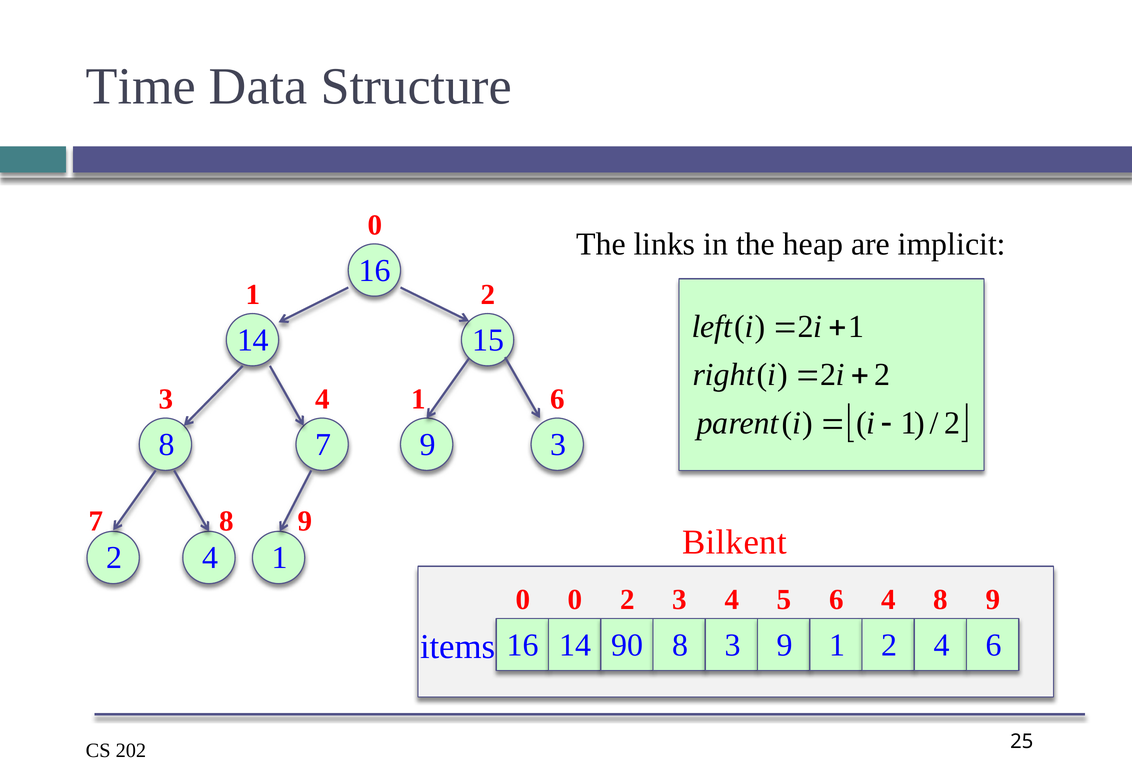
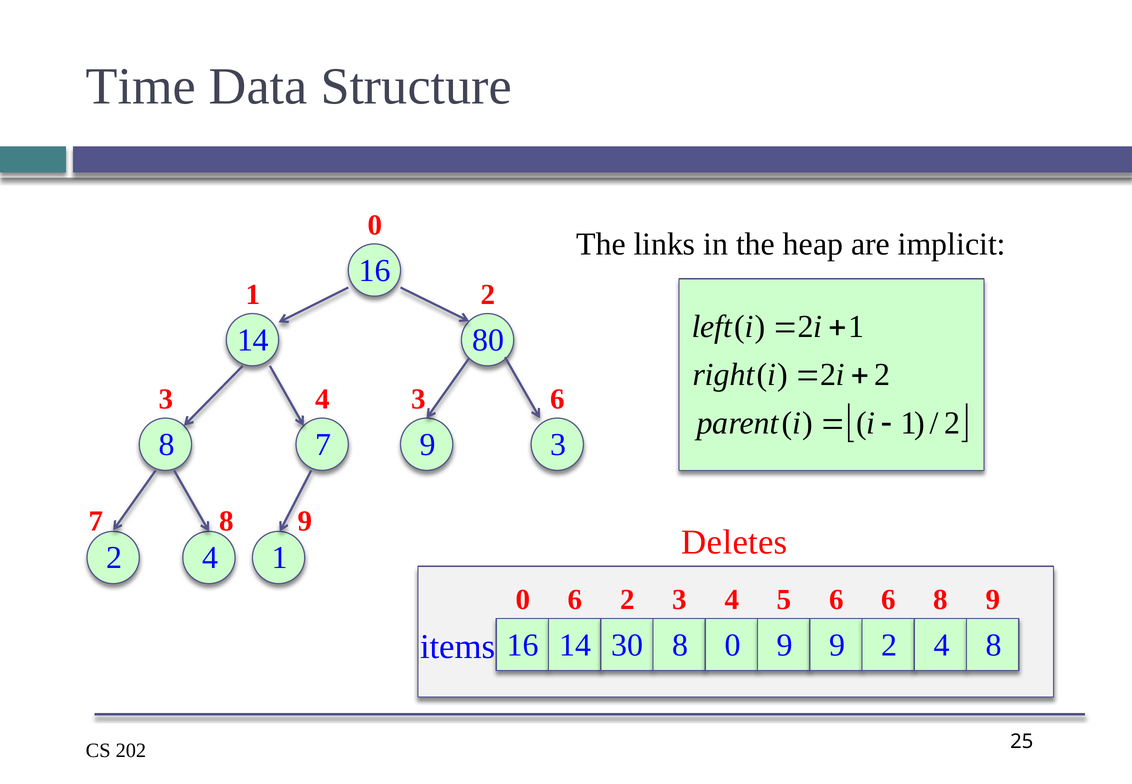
15: 15 -> 80
1 at (418, 399): 1 -> 3
Bilkent: Bilkent -> Deletes
0 0: 0 -> 6
6 4: 4 -> 6
90: 90 -> 30
8 3: 3 -> 0
9 1: 1 -> 9
4 6: 6 -> 8
